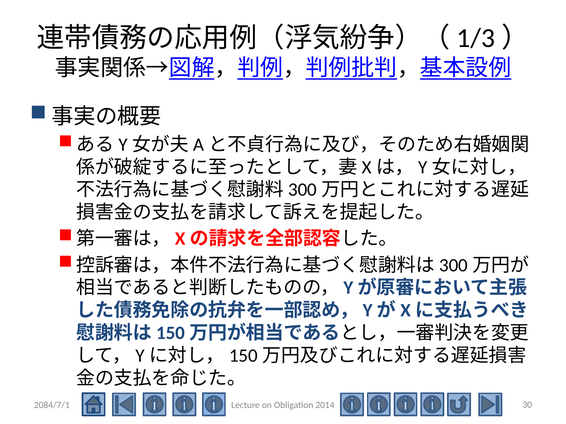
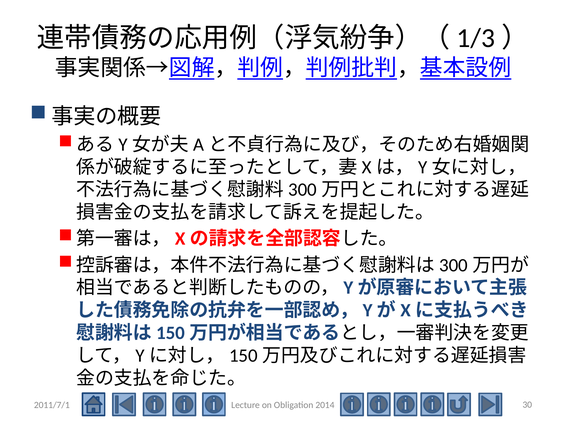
2084/7/1: 2084/7/1 -> 2011/7/1
